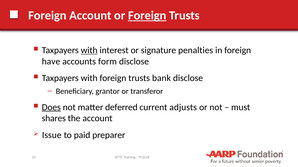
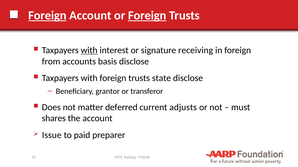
Foreign at (47, 16) underline: none -> present
penalties: penalties -> receiving
have: have -> from
form: form -> basis
bank: bank -> state
Does underline: present -> none
